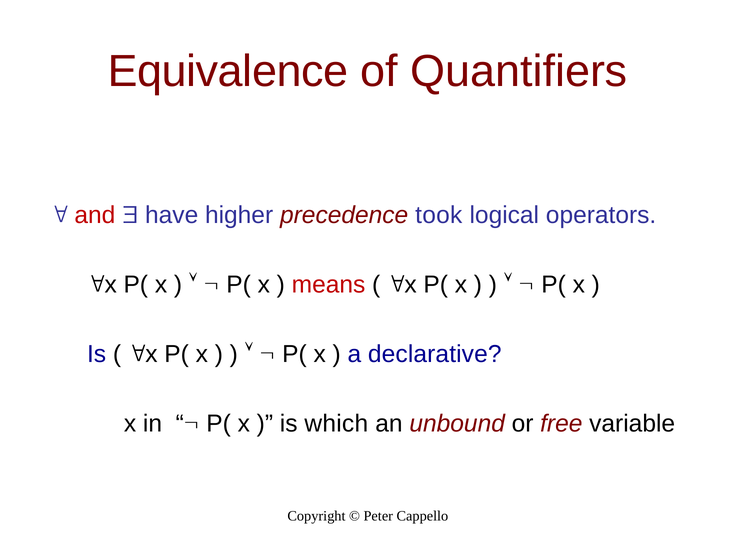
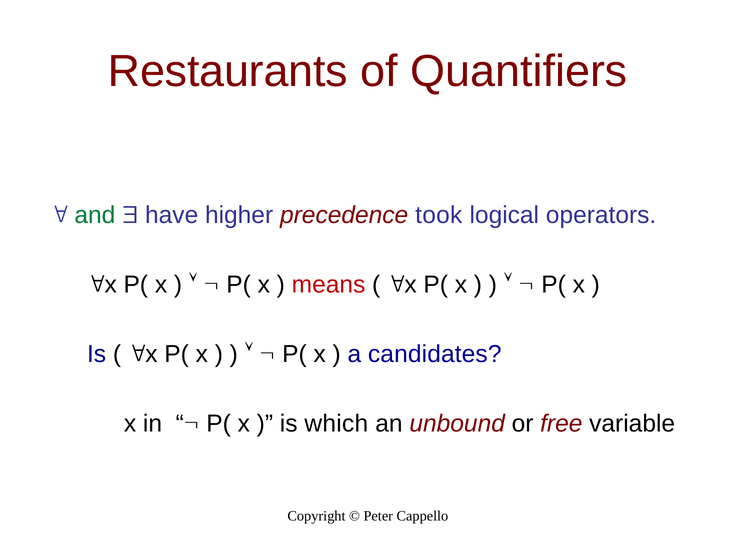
Equivalence: Equivalence -> Restaurants
and colour: red -> green
declarative: declarative -> candidates
